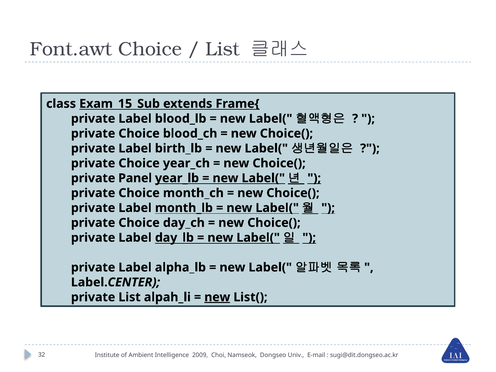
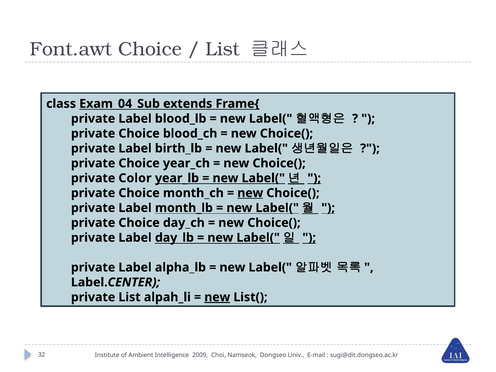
Exam_15_Sub: Exam_15_Sub -> Exam_04_Sub
Panel: Panel -> Color
new at (250, 193) underline: none -> present
